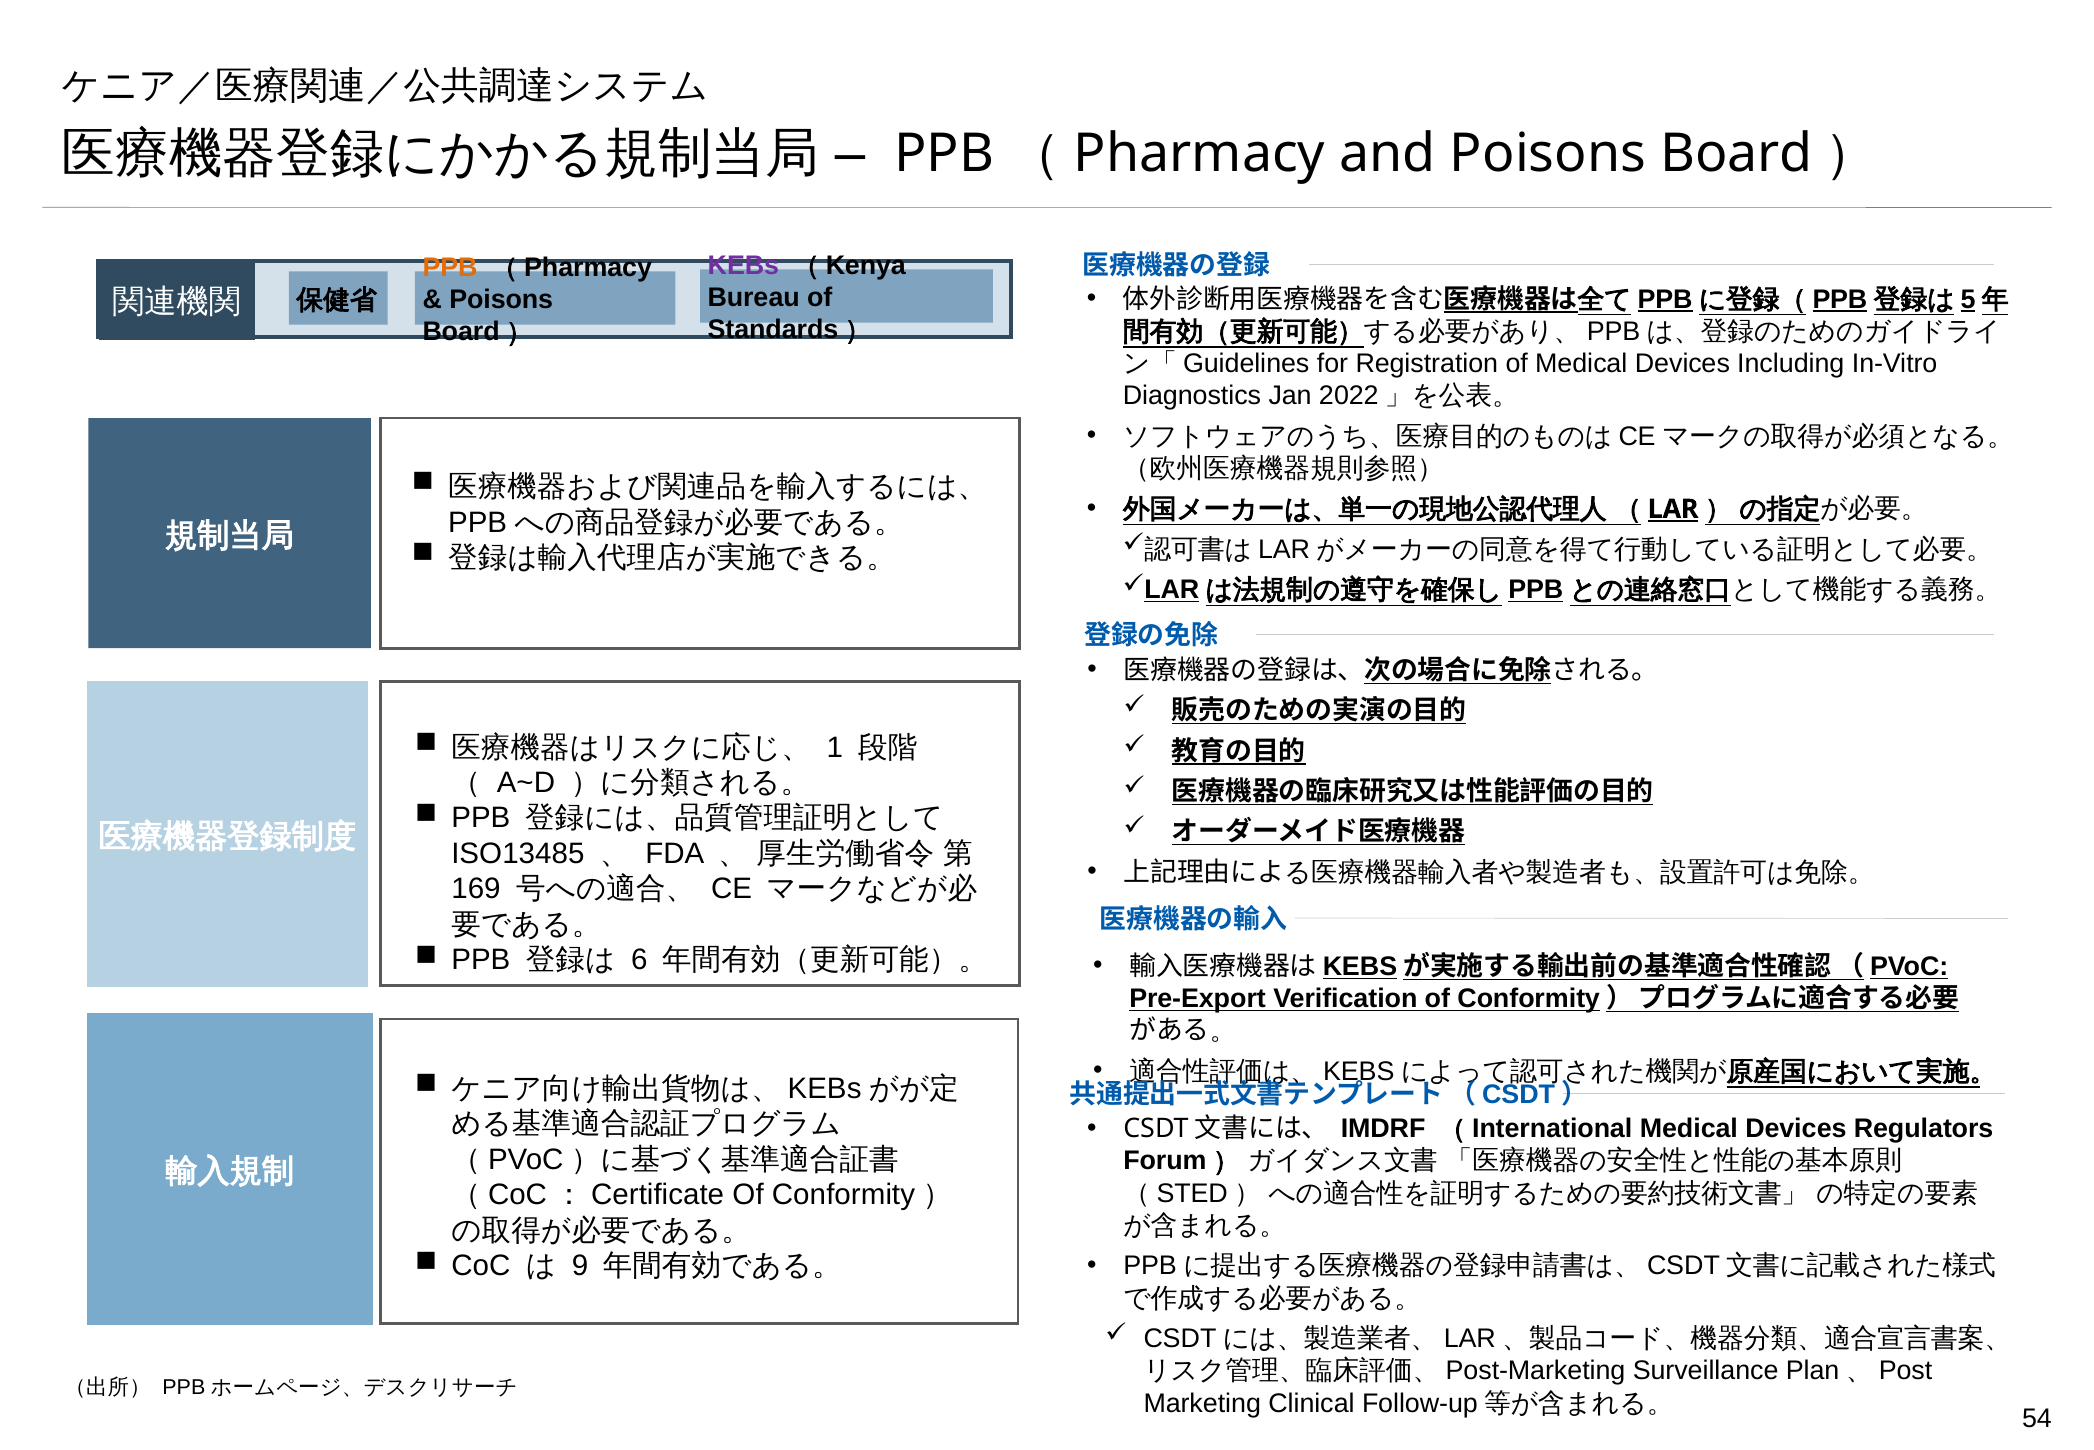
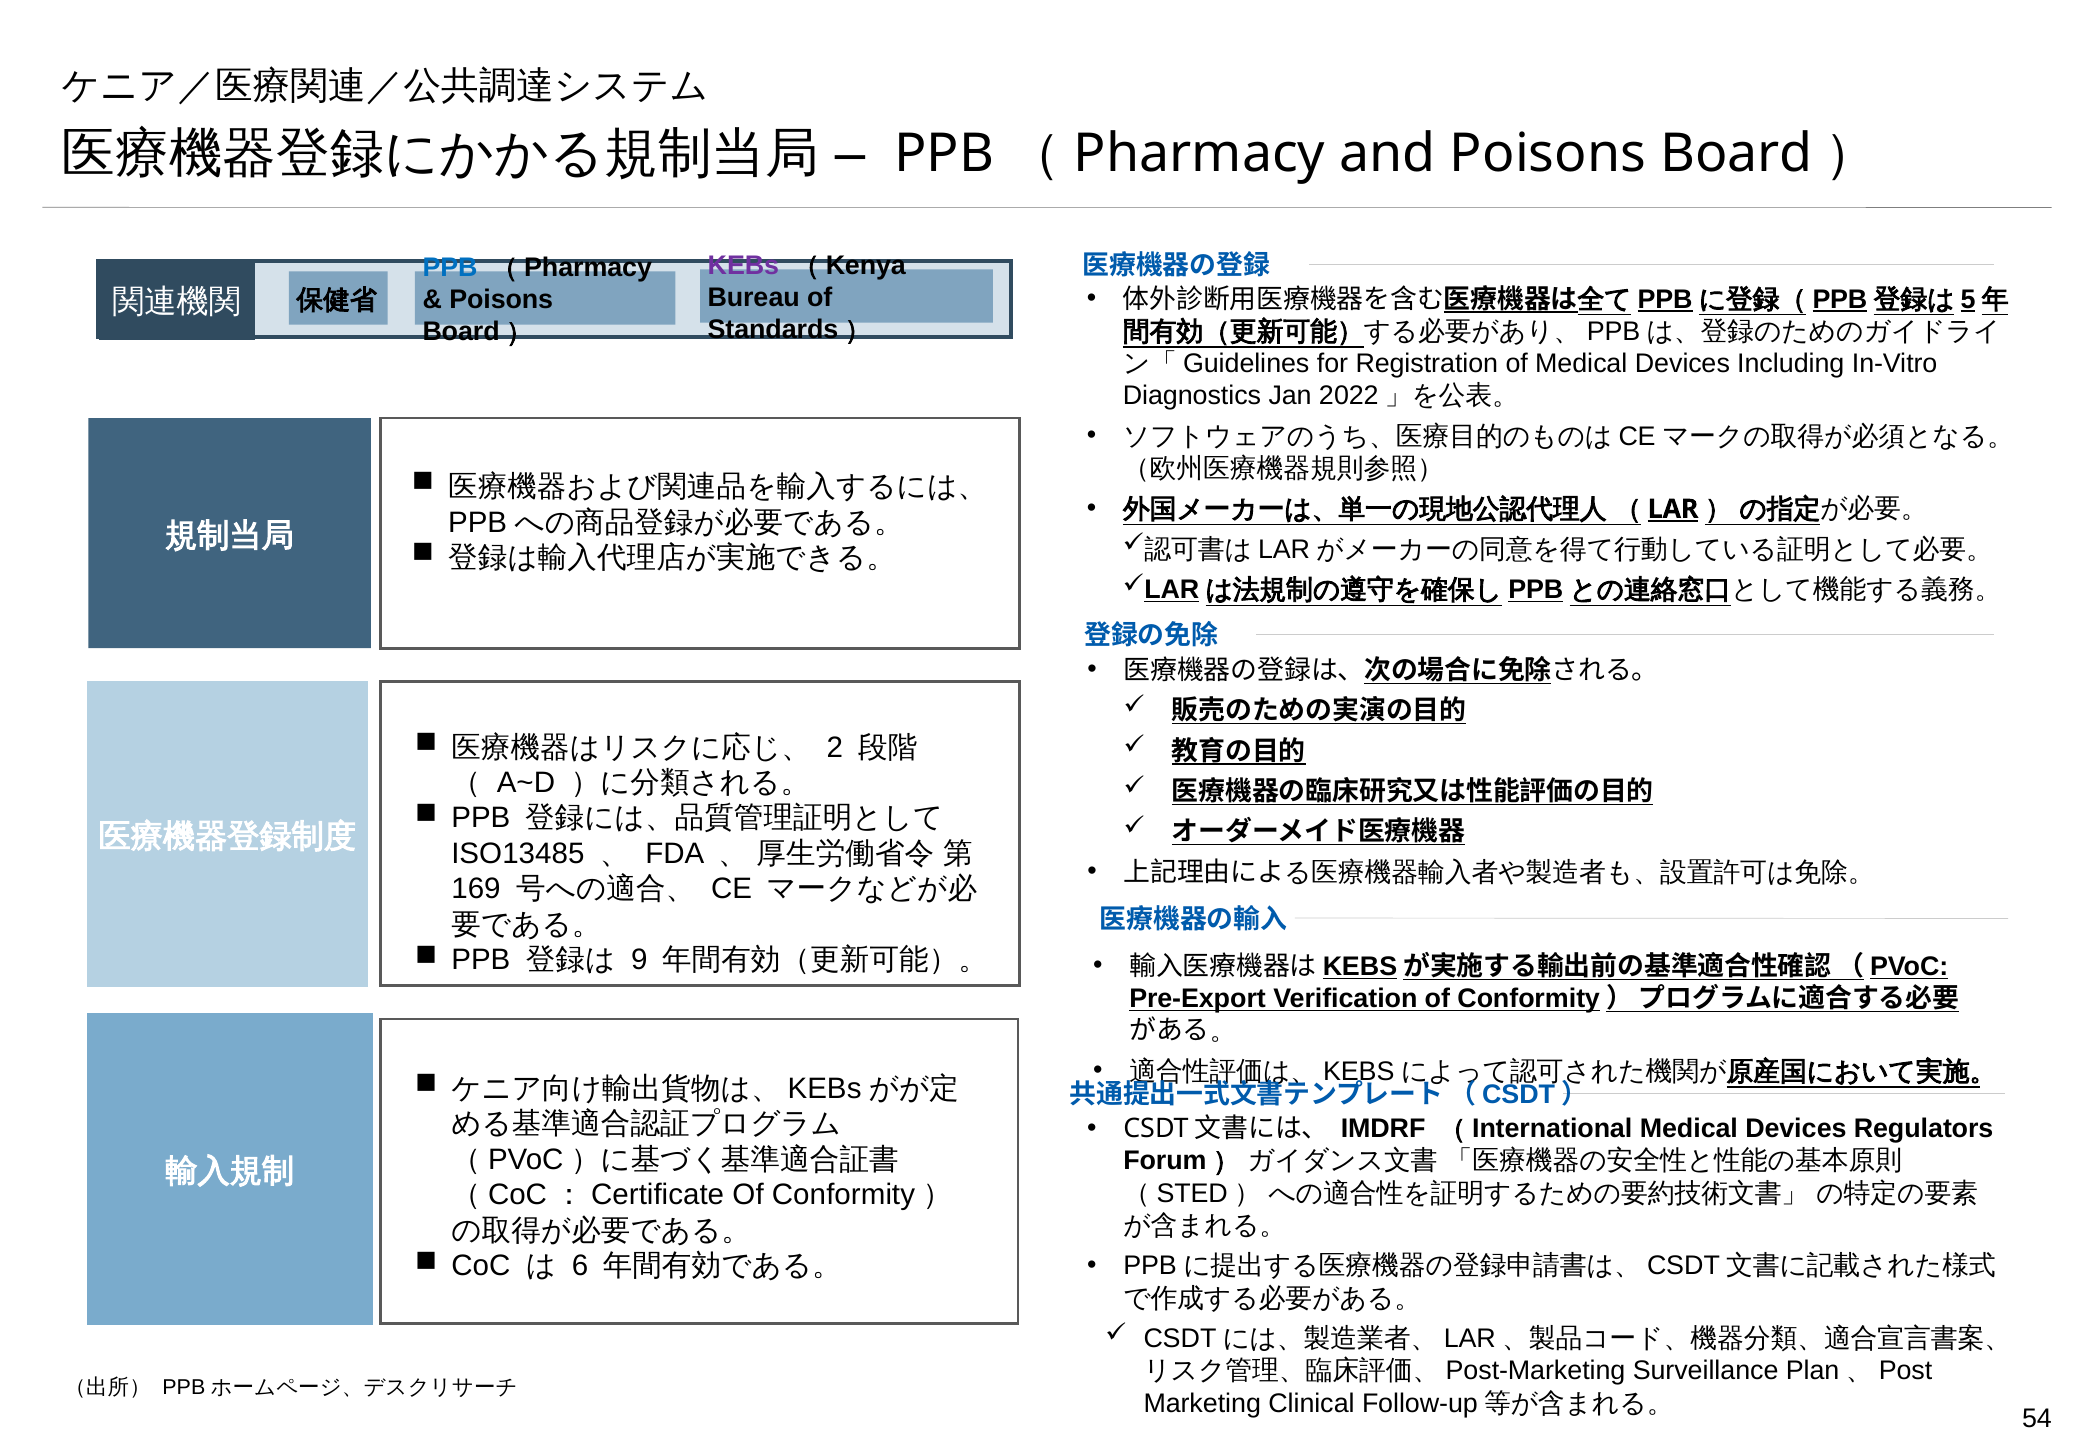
PPB at (450, 268) colour: orange -> blue
1: 1 -> 2
6: 6 -> 9
9: 9 -> 6
